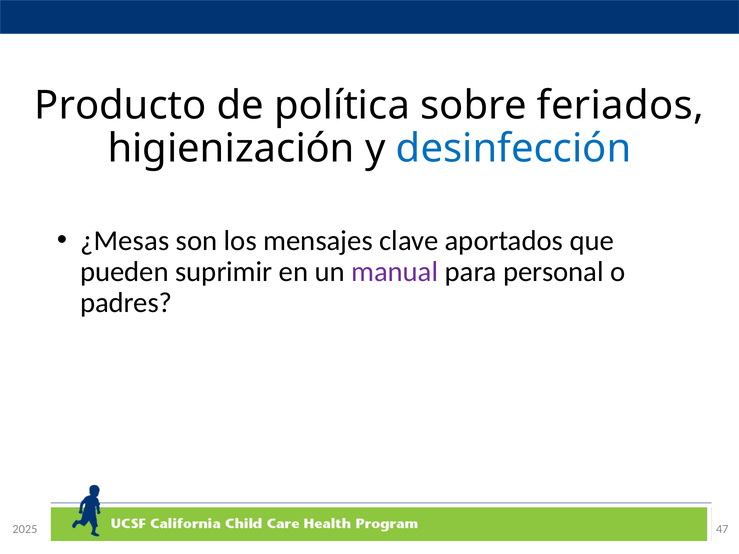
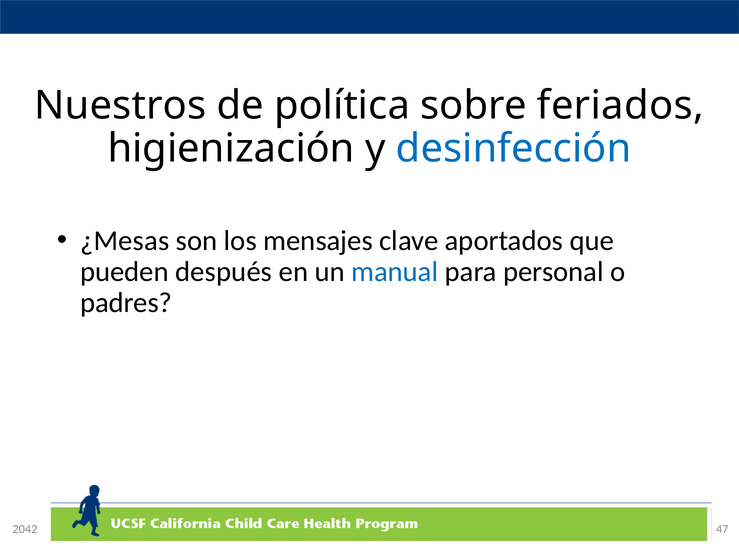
Producto: Producto -> Nuestros
suprimir: suprimir -> después
manual colour: purple -> blue
2025: 2025 -> 2042
